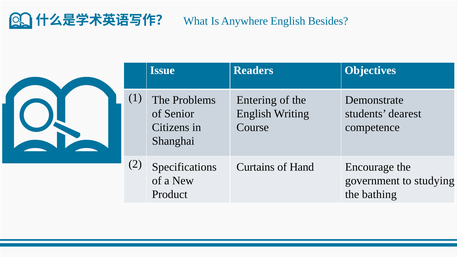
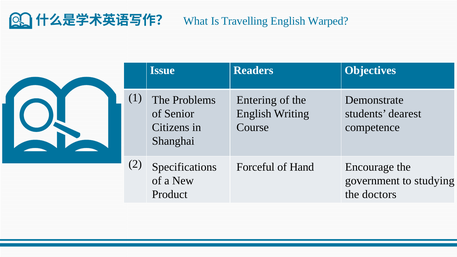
Anywhere: Anywhere -> Travelling
Besides: Besides -> Warped
Curtains: Curtains -> Forceful
bathing: bathing -> doctors
